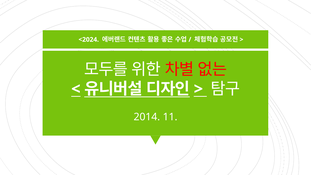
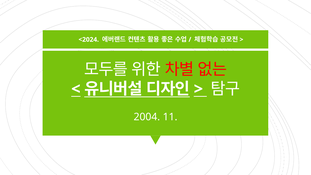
2014: 2014 -> 2004
